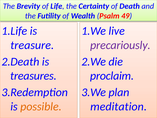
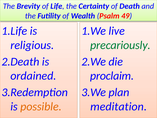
treasure: treasure -> religious
precariously colour: purple -> green
treasures: treasures -> ordained
